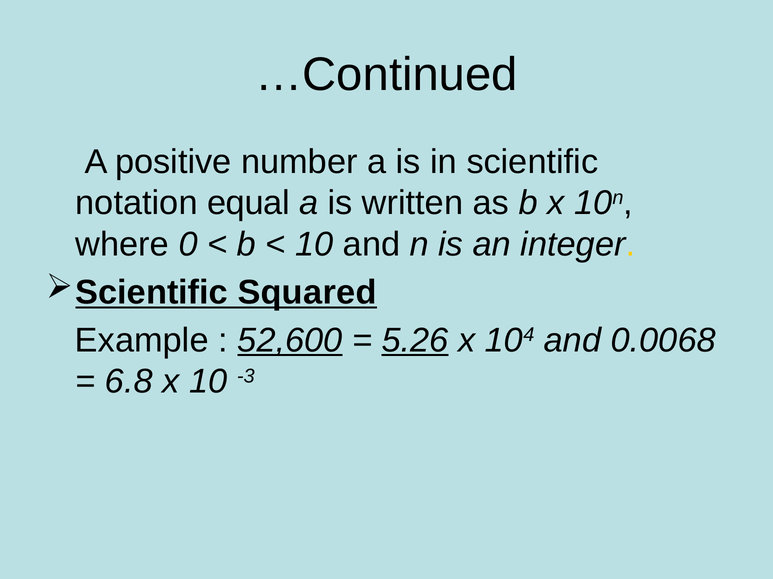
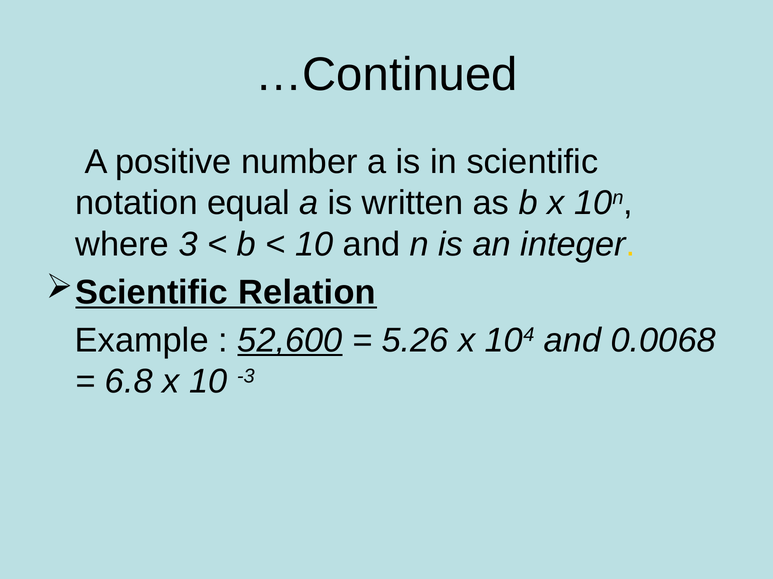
0: 0 -> 3
Squared: Squared -> Relation
5.26 underline: present -> none
